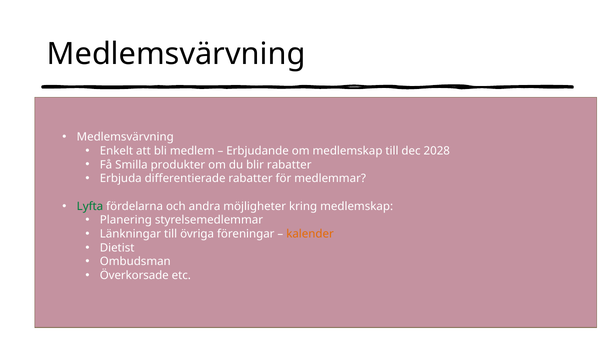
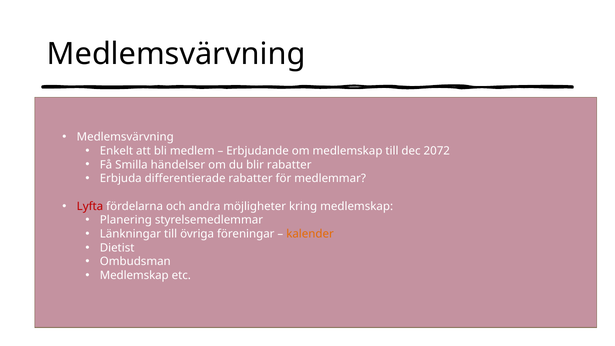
2028: 2028 -> 2072
produkter: produkter -> händelser
Lyfta colour: green -> red
Överkorsade at (134, 275): Överkorsade -> Medlemskap
